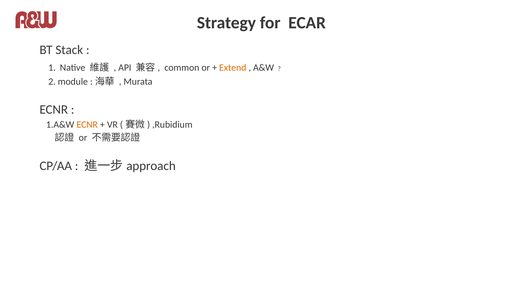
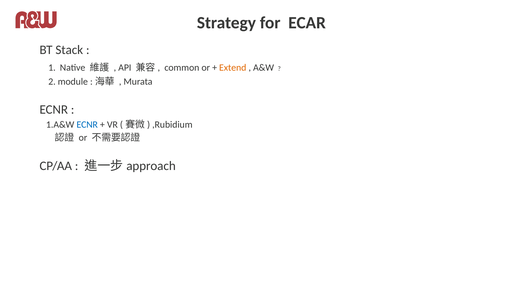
ECNR at (87, 125) colour: orange -> blue
